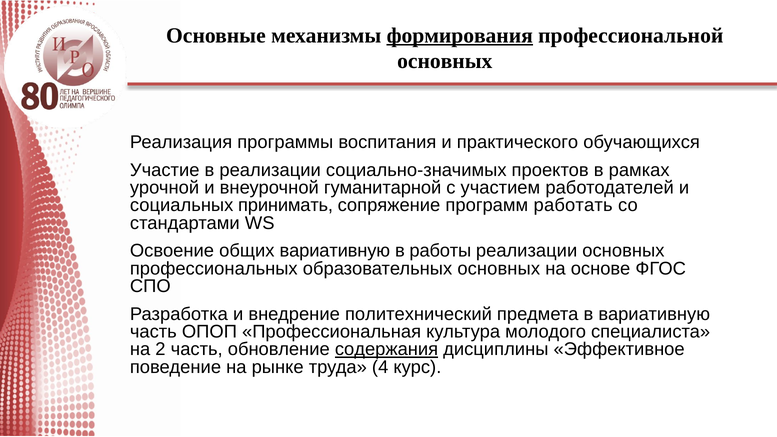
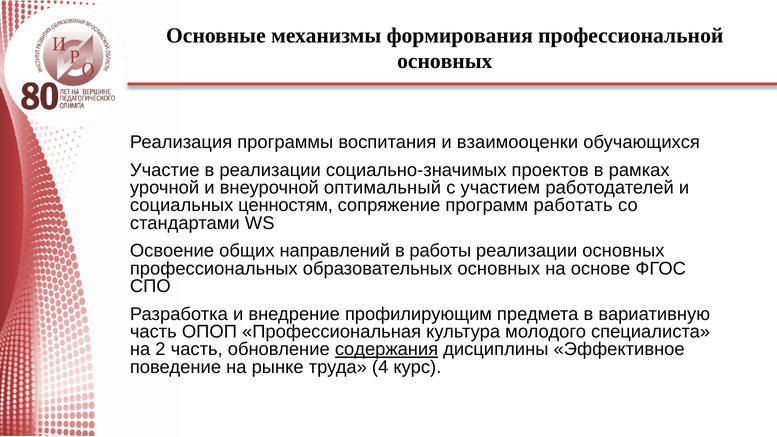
формирования underline: present -> none
практического: практического -> взаимооценки
гуманитарной: гуманитарной -> оптимальный
принимать: принимать -> ценностям
общих вариативную: вариативную -> направлений
политехнический: политехнический -> профилирующим
